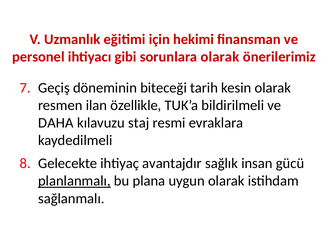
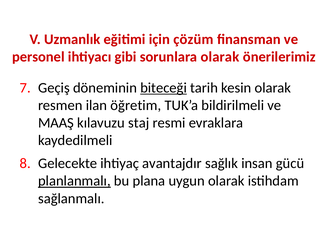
hekimi: hekimi -> çözüm
biteceği underline: none -> present
özellikle: özellikle -> öğretim
DAHA: DAHA -> MAAŞ
